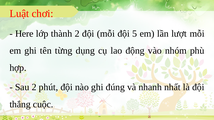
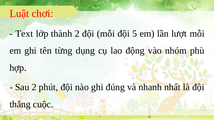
Here at (24, 34): Here -> Text
